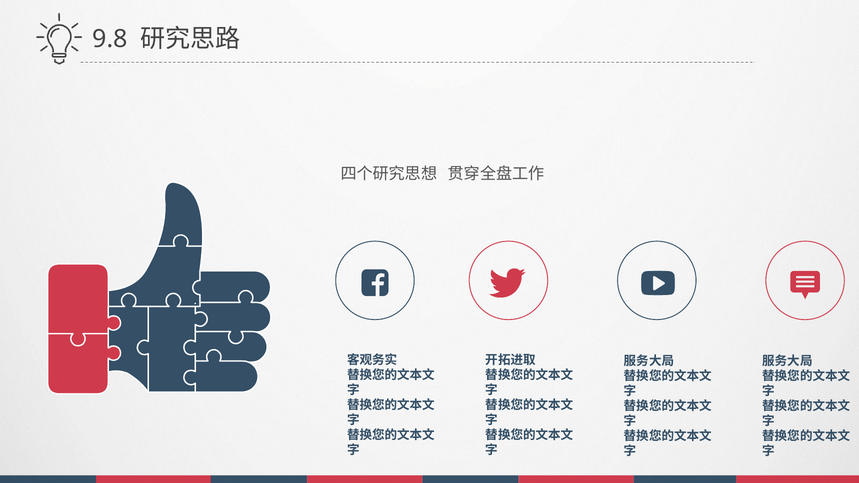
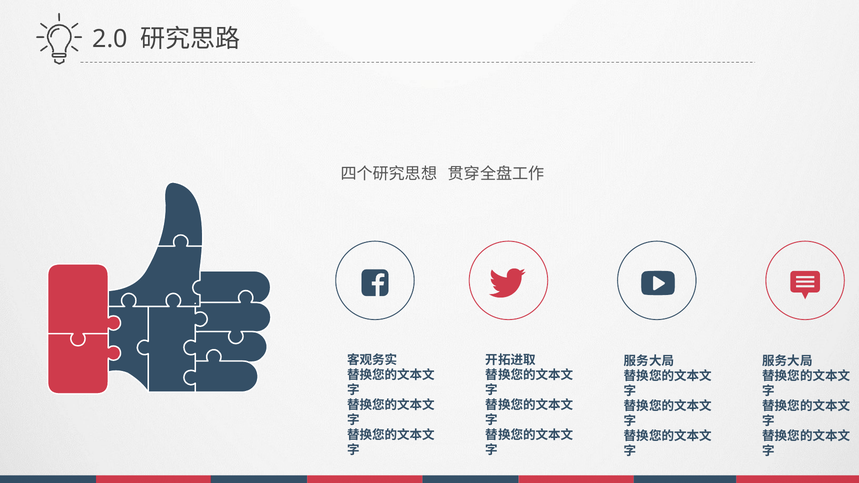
9.8: 9.8 -> 2.0
